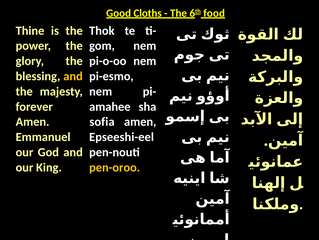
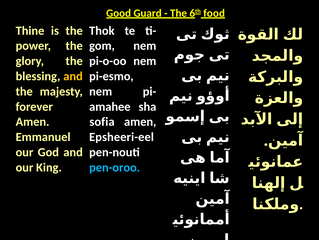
Cloths: Cloths -> Guard
Epseeshi-eel: Epseeshi-eel -> Epsheeri-eel
pen-oroo colour: yellow -> light blue
